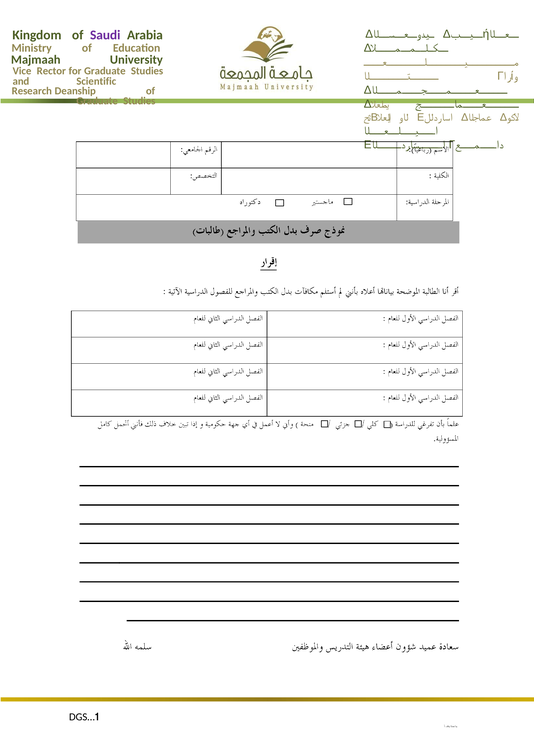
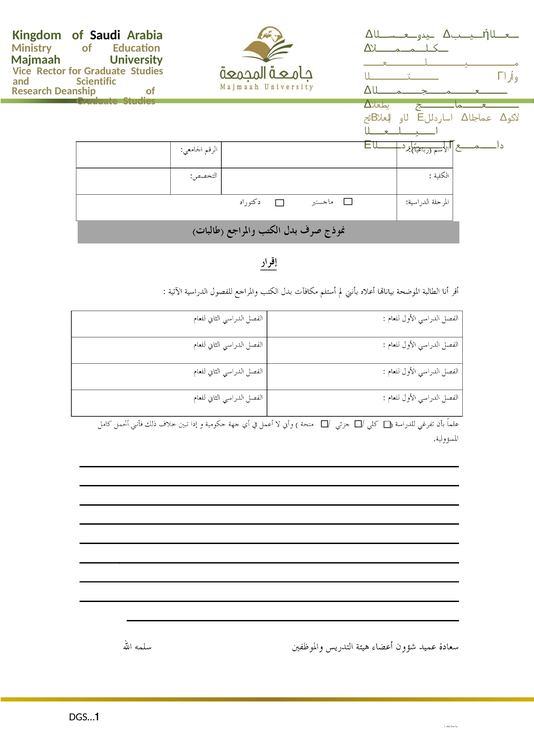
Saudi colour: purple -> black
